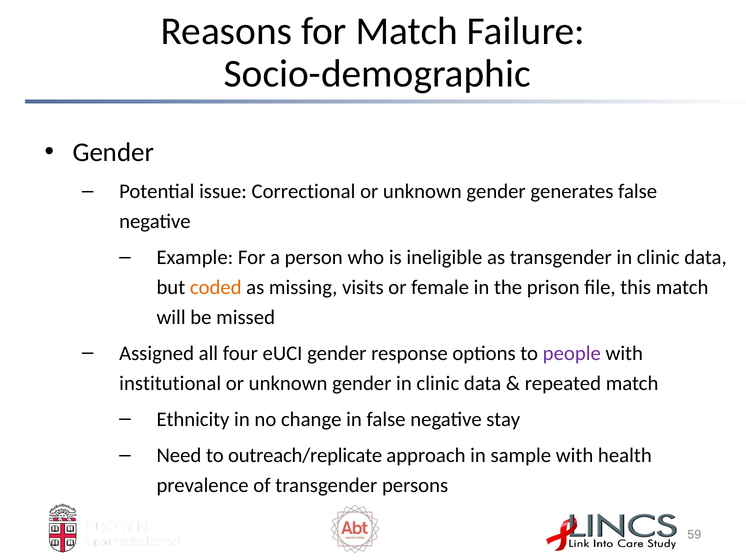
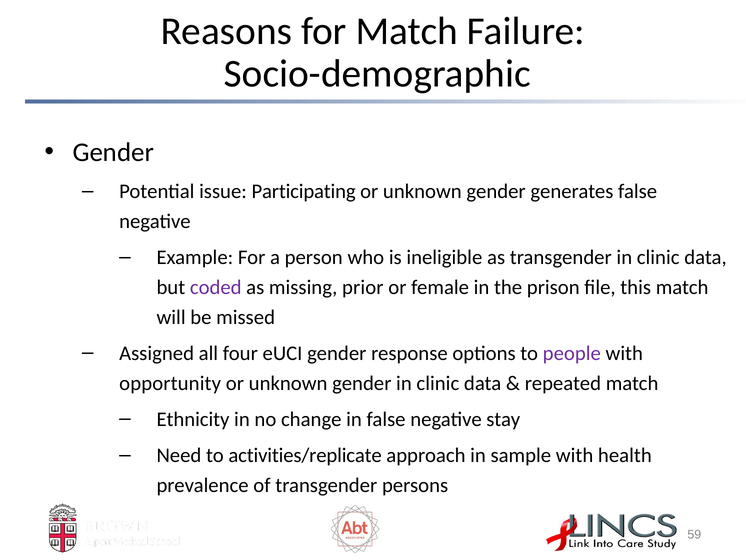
Correctional: Correctional -> Participating
coded colour: orange -> purple
visits: visits -> prior
institutional: institutional -> opportunity
outreach/replicate: outreach/replicate -> activities/replicate
